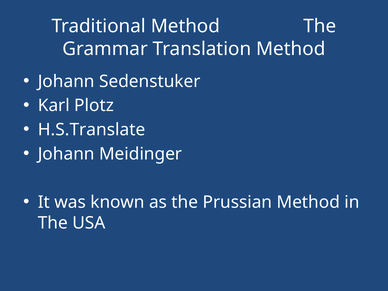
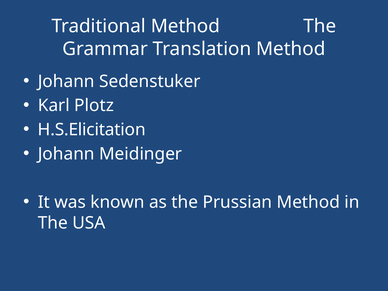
H.S.Translate: H.S.Translate -> H.S.Elicitation
